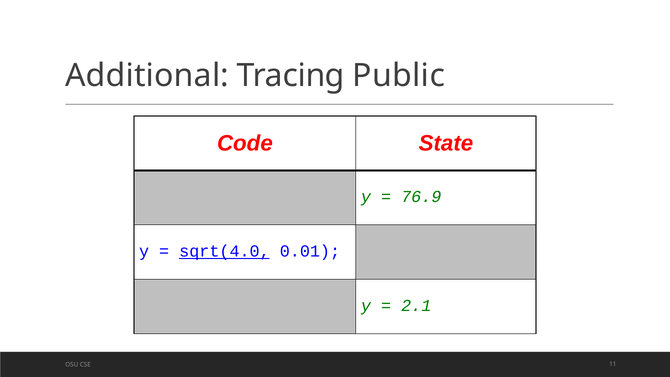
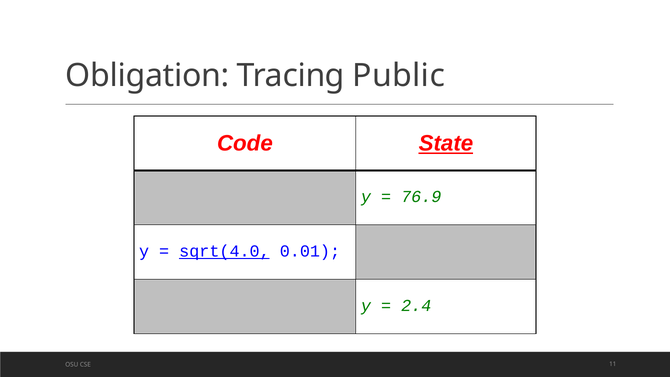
Additional: Additional -> Obligation
State underline: none -> present
2.1: 2.1 -> 2.4
